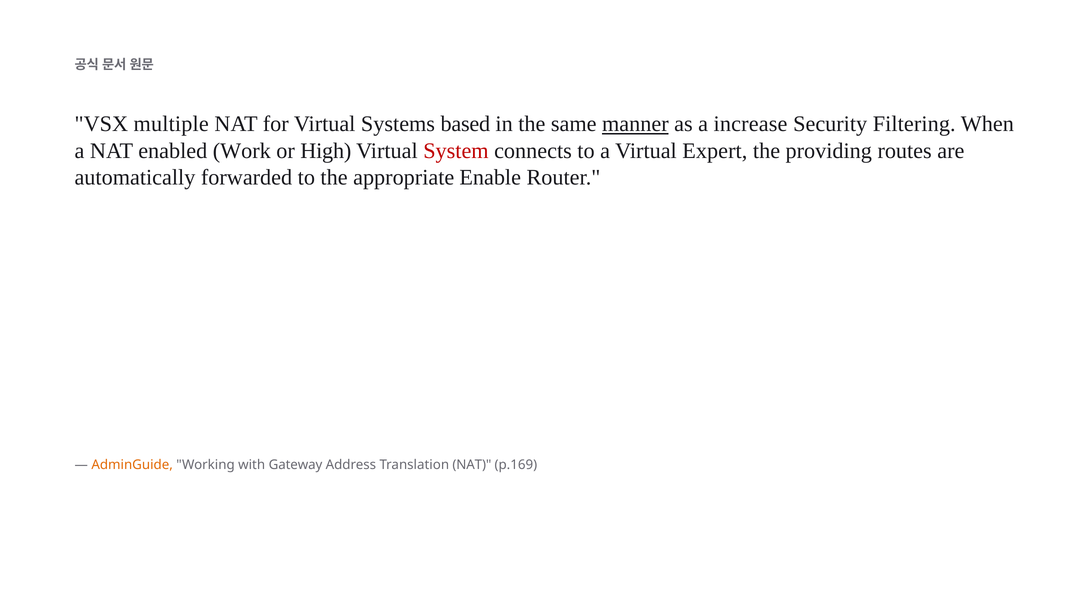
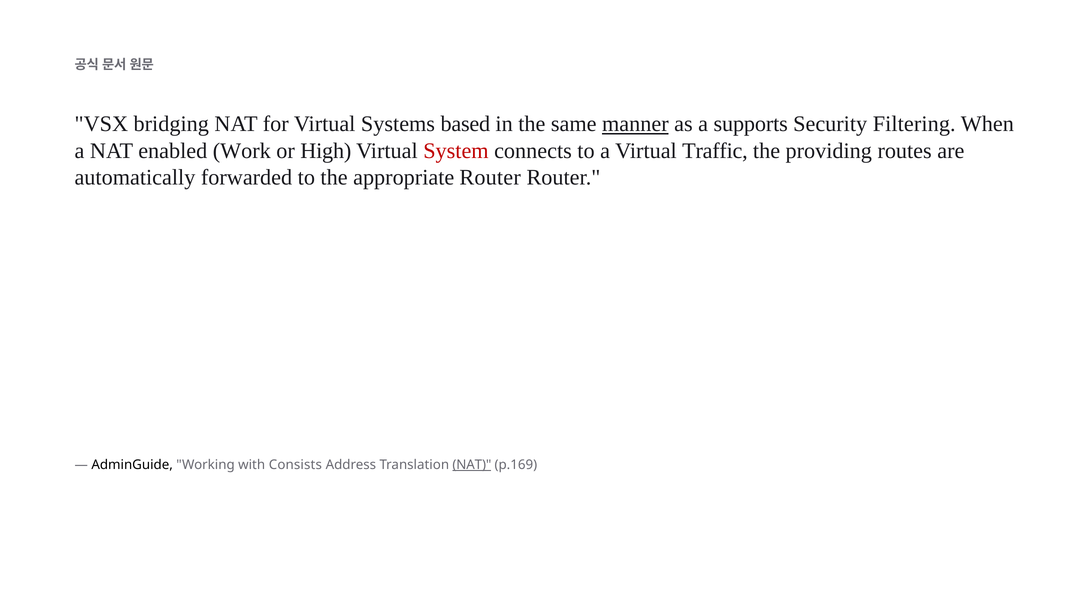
multiple: multiple -> bridging
increase: increase -> supports
Expert: Expert -> Traffic
appropriate Enable: Enable -> Router
AdminGuide colour: orange -> black
Gateway: Gateway -> Consists
NAT at (472, 465) underline: none -> present
